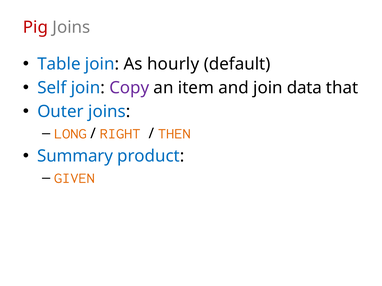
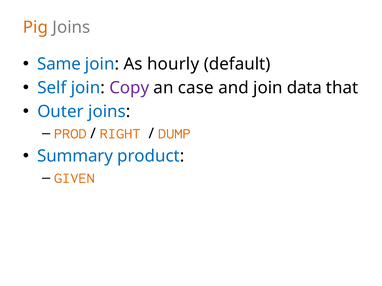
Pig colour: red -> orange
Table: Table -> Same
item: item -> case
LONG: LONG -> PROD
THEN: THEN -> DUMP
